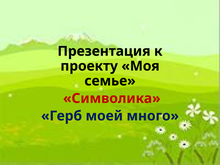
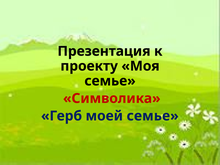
моей много: много -> семье
